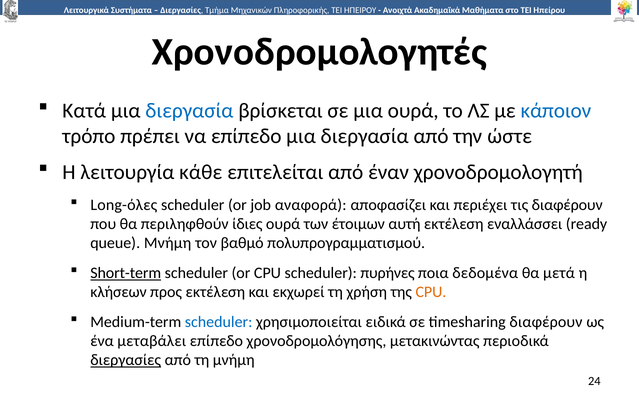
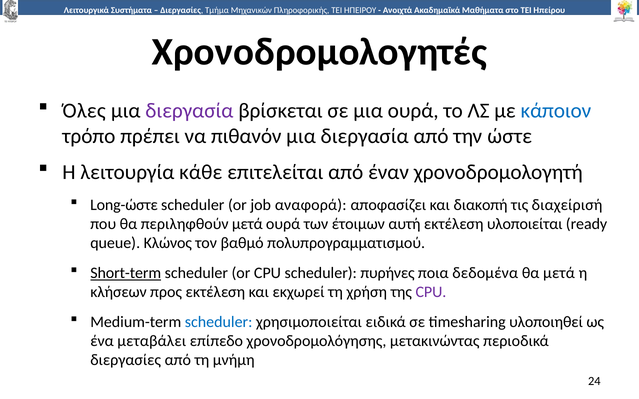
Κατά: Κατά -> Όλες
διεργασία at (189, 111) colour: blue -> purple
να επίπεδο: επίπεδο -> πιθανόν
Long-όλες: Long-όλες -> Long-ώστε
περιέχει: περιέχει -> διακοπή
τις διαφέρουν: διαφέρουν -> διαχείρισή
περιληφθούν ίδιες: ίδιες -> μετά
εναλλάσσει: εναλλάσσει -> υλοποιείται
queue Μνήμη: Μνήμη -> Κλώνος
CPU at (431, 292) colour: orange -> purple
timesharing διαφέρουν: διαφέρουν -> υλοποιηθεί
διεργασίες at (126, 361) underline: present -> none
